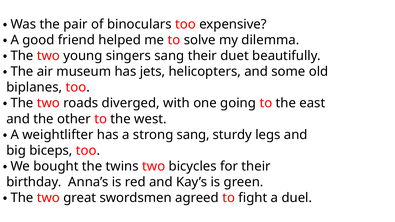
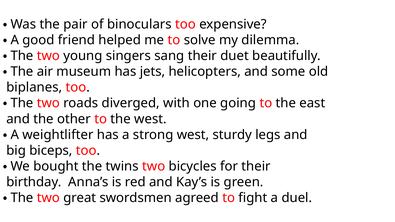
strong sang: sang -> west
